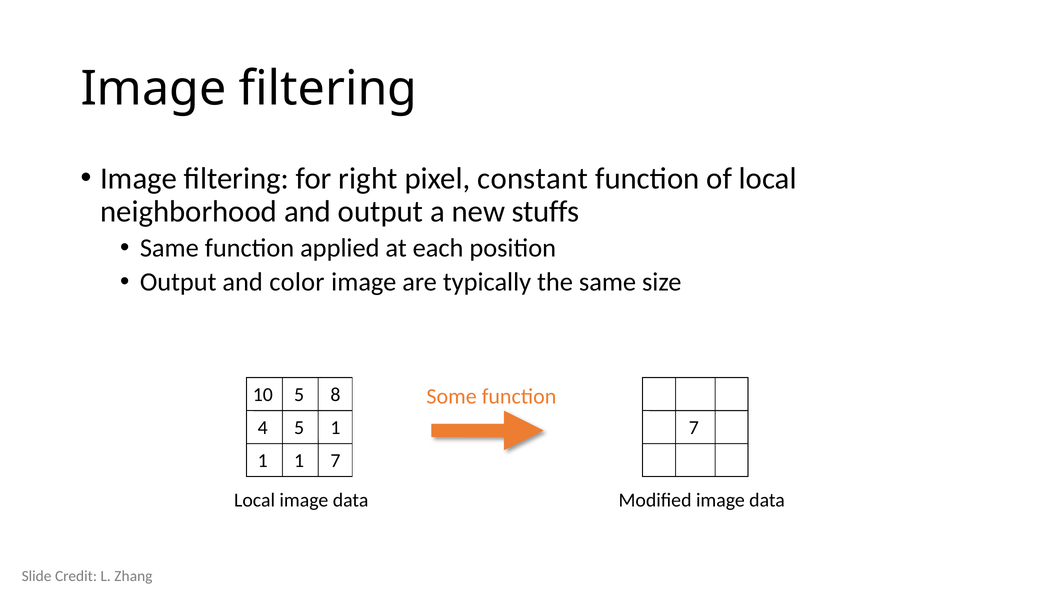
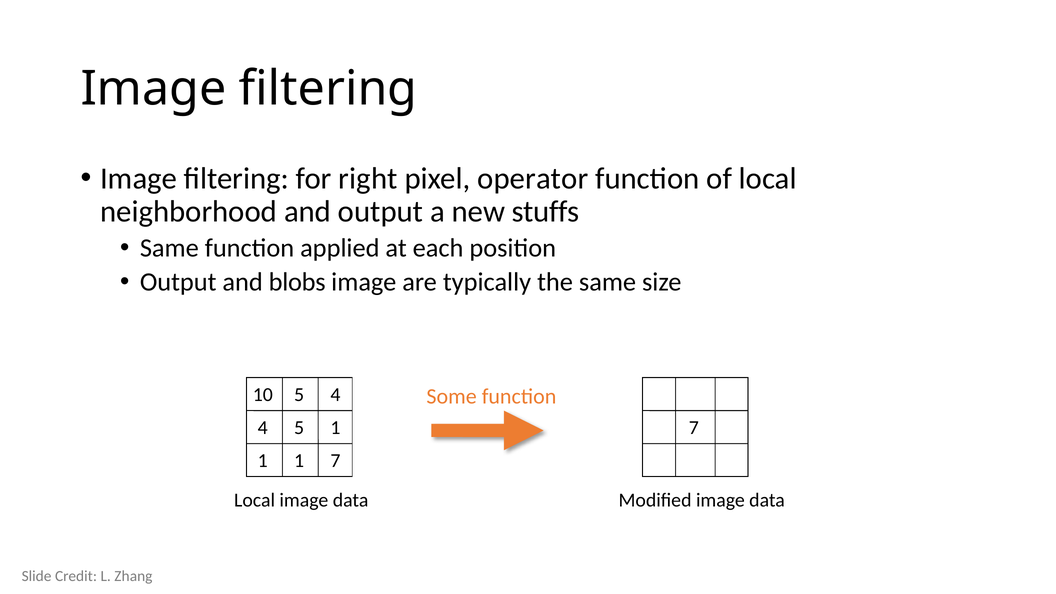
constant: constant -> operator
color: color -> blobs
5 8: 8 -> 4
